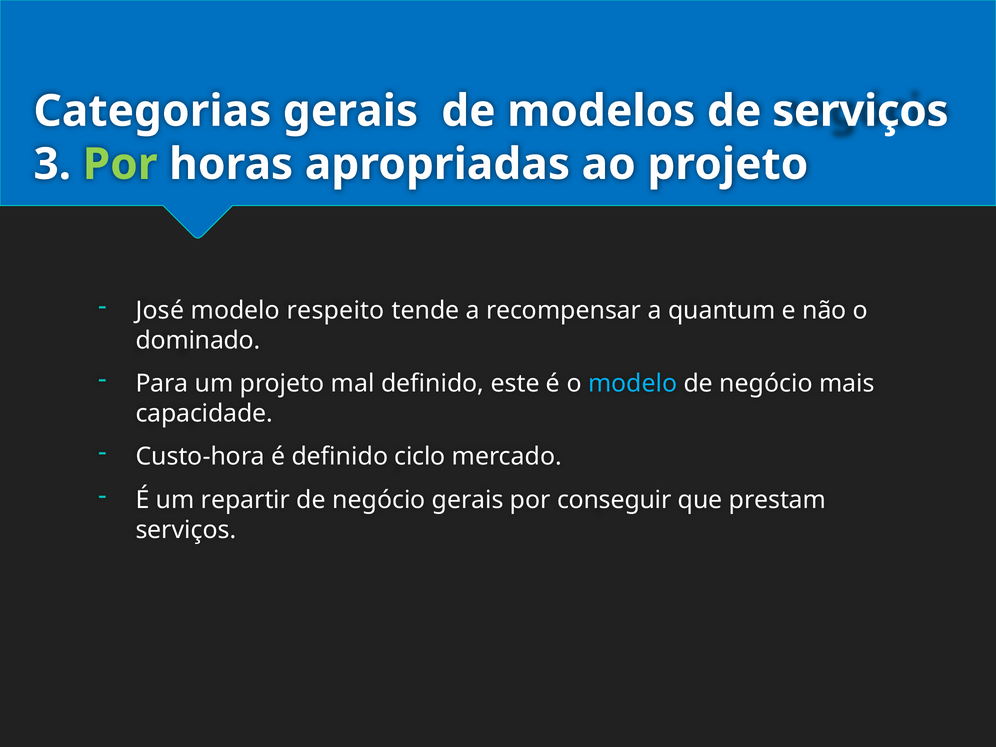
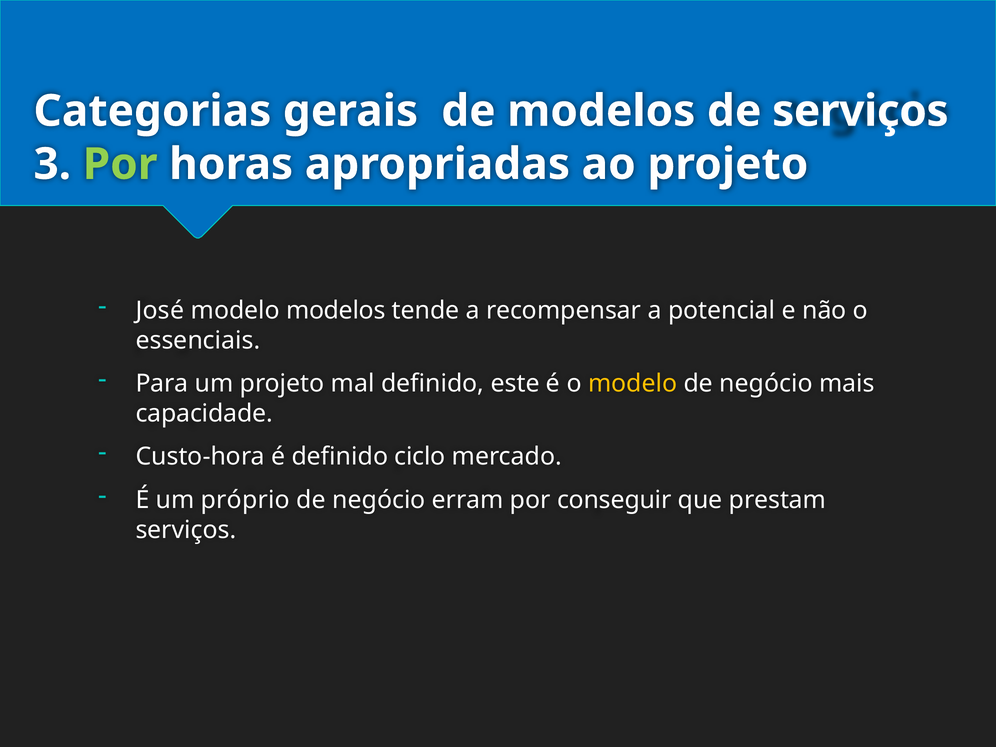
modelo respeito: respeito -> modelos
quantum: quantum -> potencial
dominado: dominado -> essenciais
modelo at (633, 384) colour: light blue -> yellow
repartir: repartir -> próprio
negócio gerais: gerais -> erram
